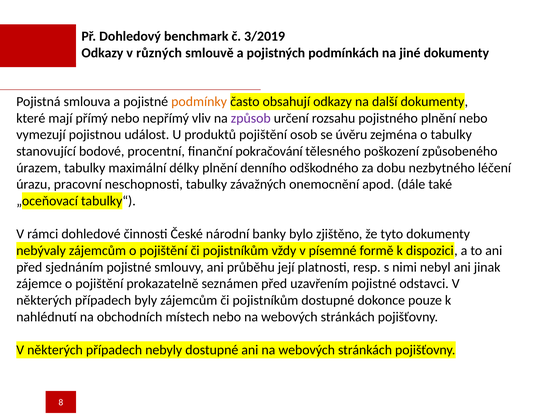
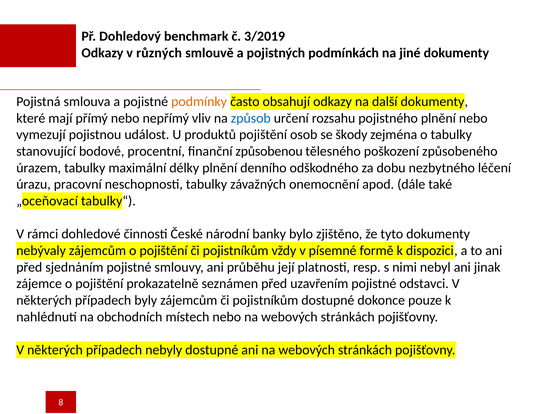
způsob colour: purple -> blue
úvěru: úvěru -> škody
pokračování: pokračování -> způsobenou
